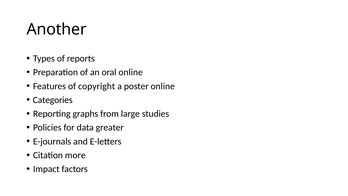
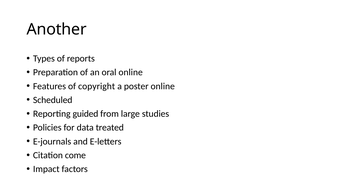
Categories: Categories -> Scheduled
graphs: graphs -> guided
greater: greater -> treated
more: more -> come
